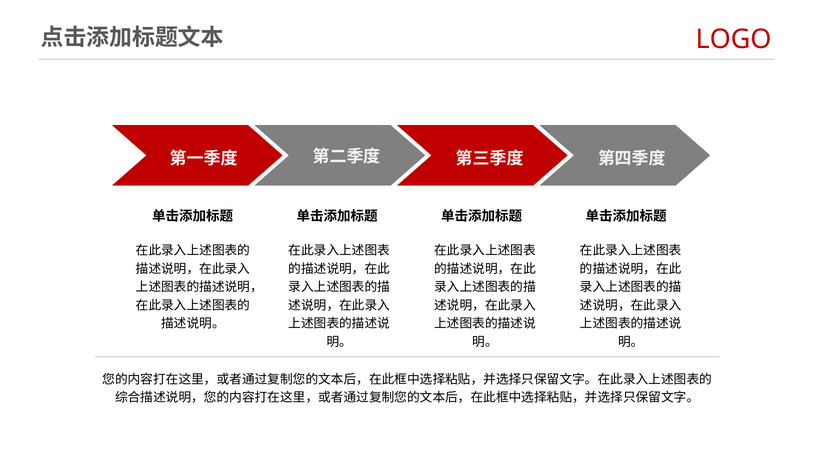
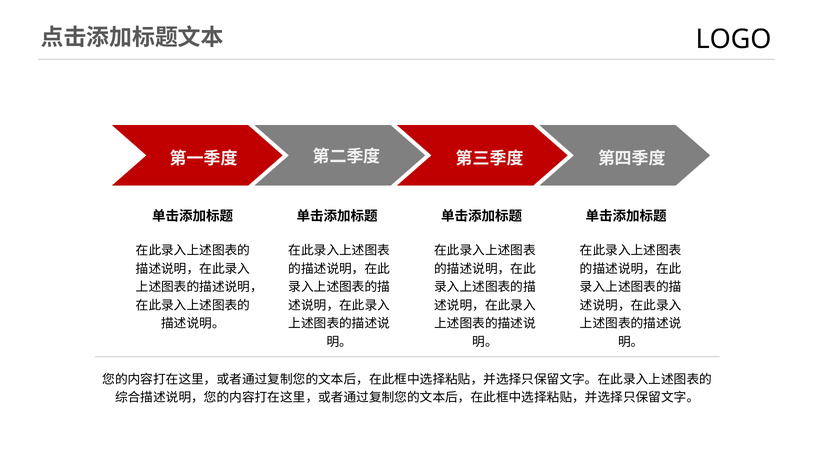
LOGO colour: red -> black
